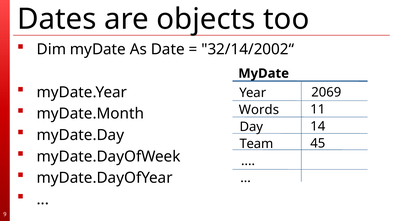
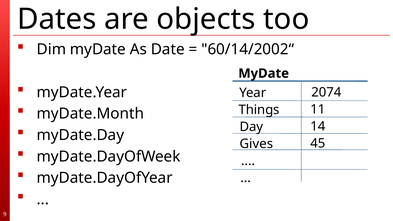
32/14/2002“: 32/14/2002“ -> 60/14/2002“
2069: 2069 -> 2074
Words: Words -> Things
Team: Team -> Gives
